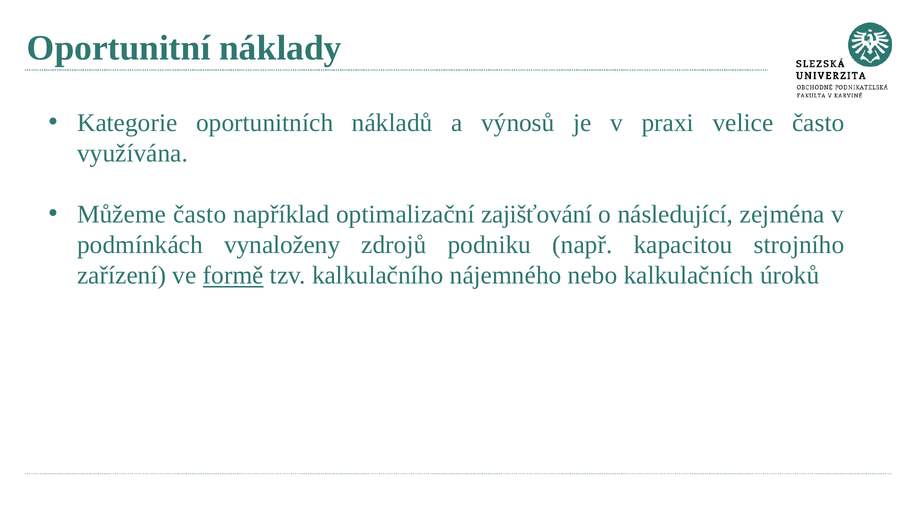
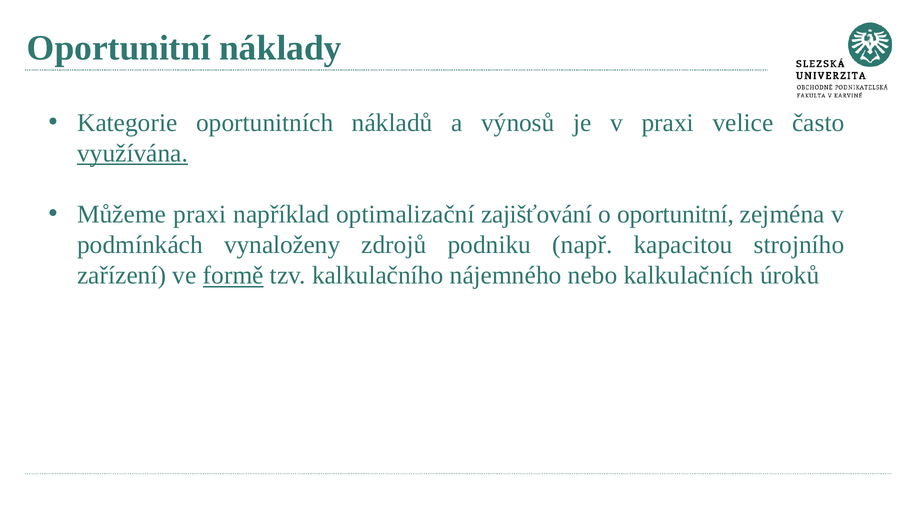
využívána underline: none -> present
Můžeme často: často -> praxi
o následující: následující -> oportunitní
